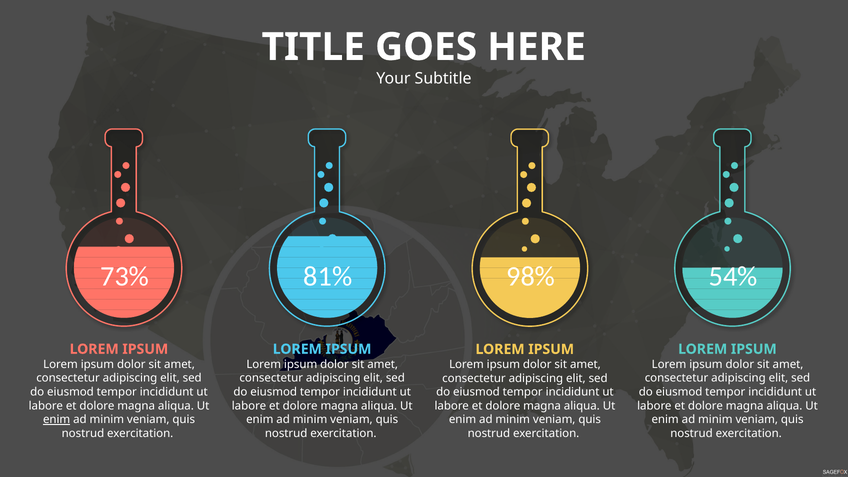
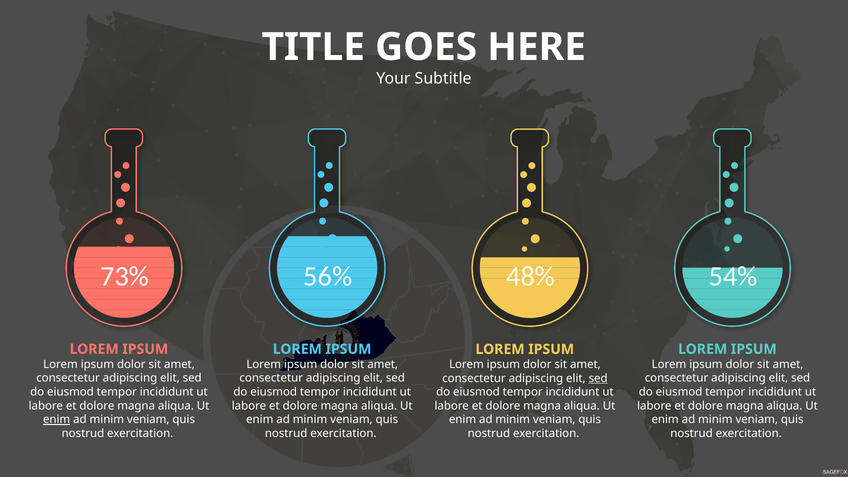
81%: 81% -> 56%
98%: 98% -> 48%
sed at (598, 378) underline: none -> present
